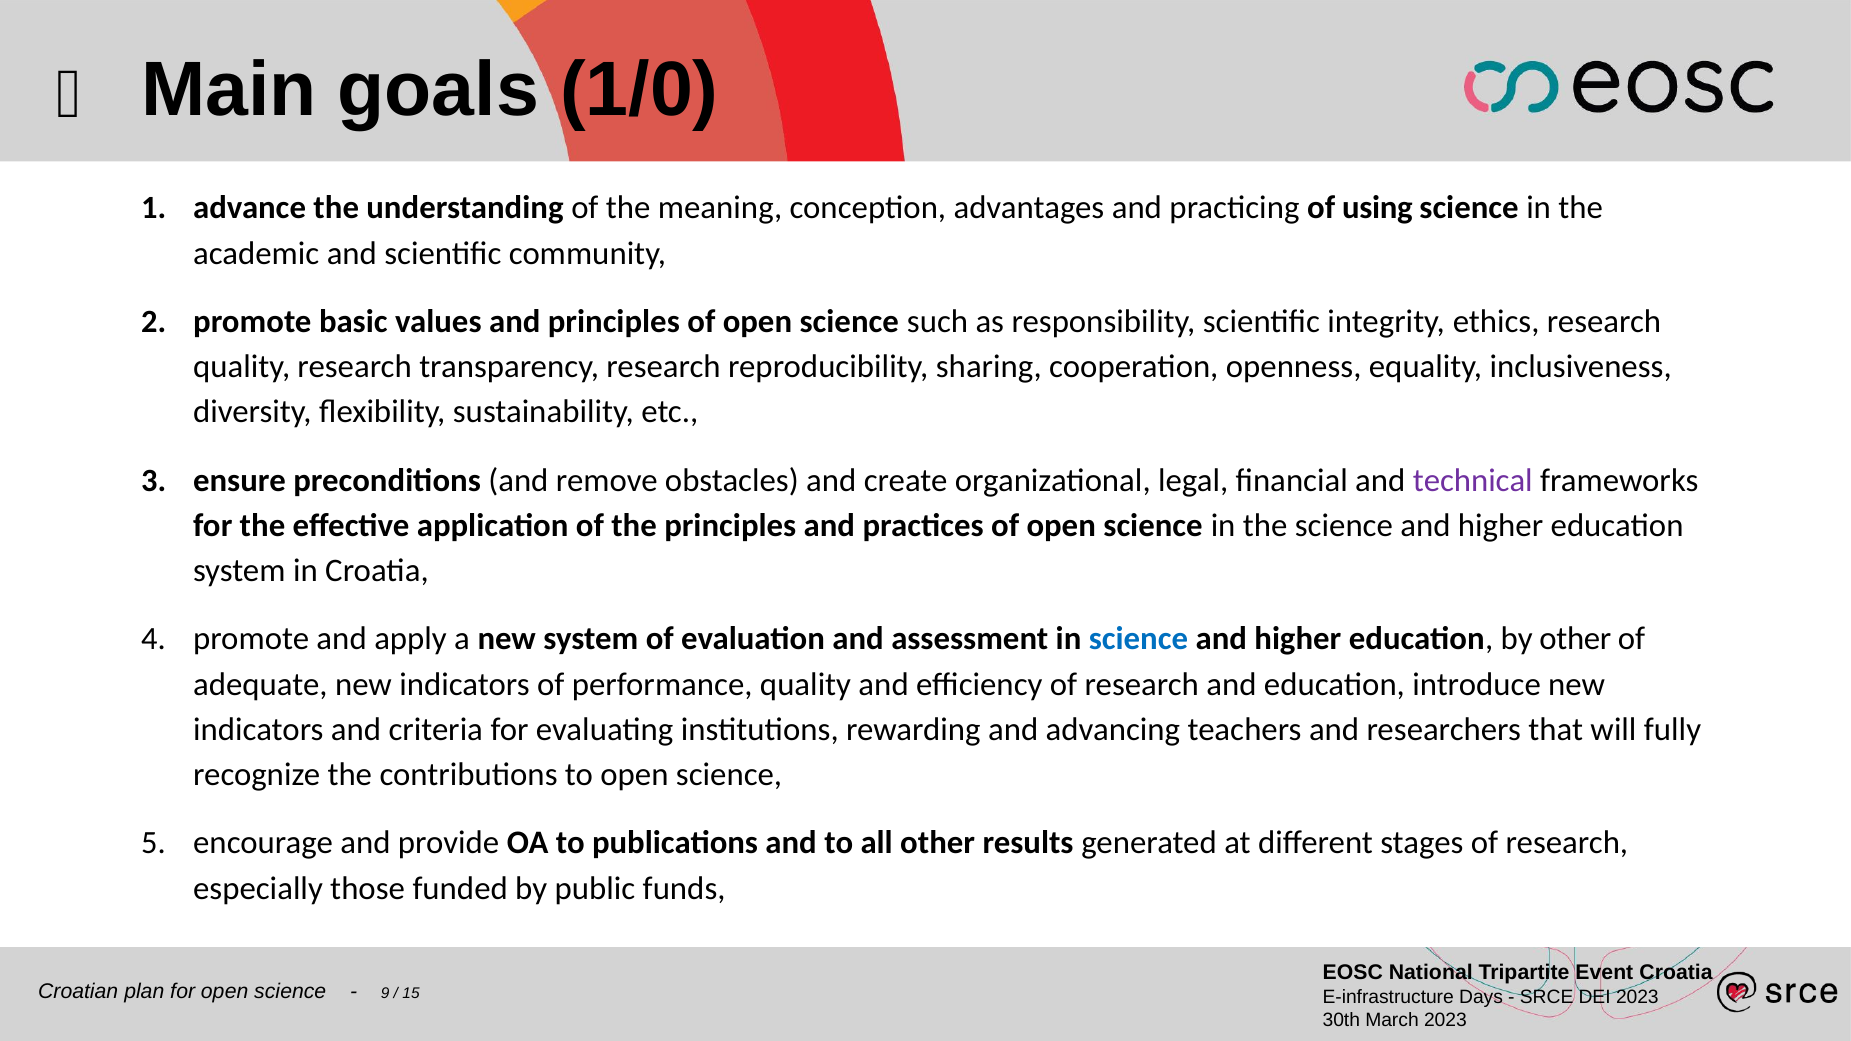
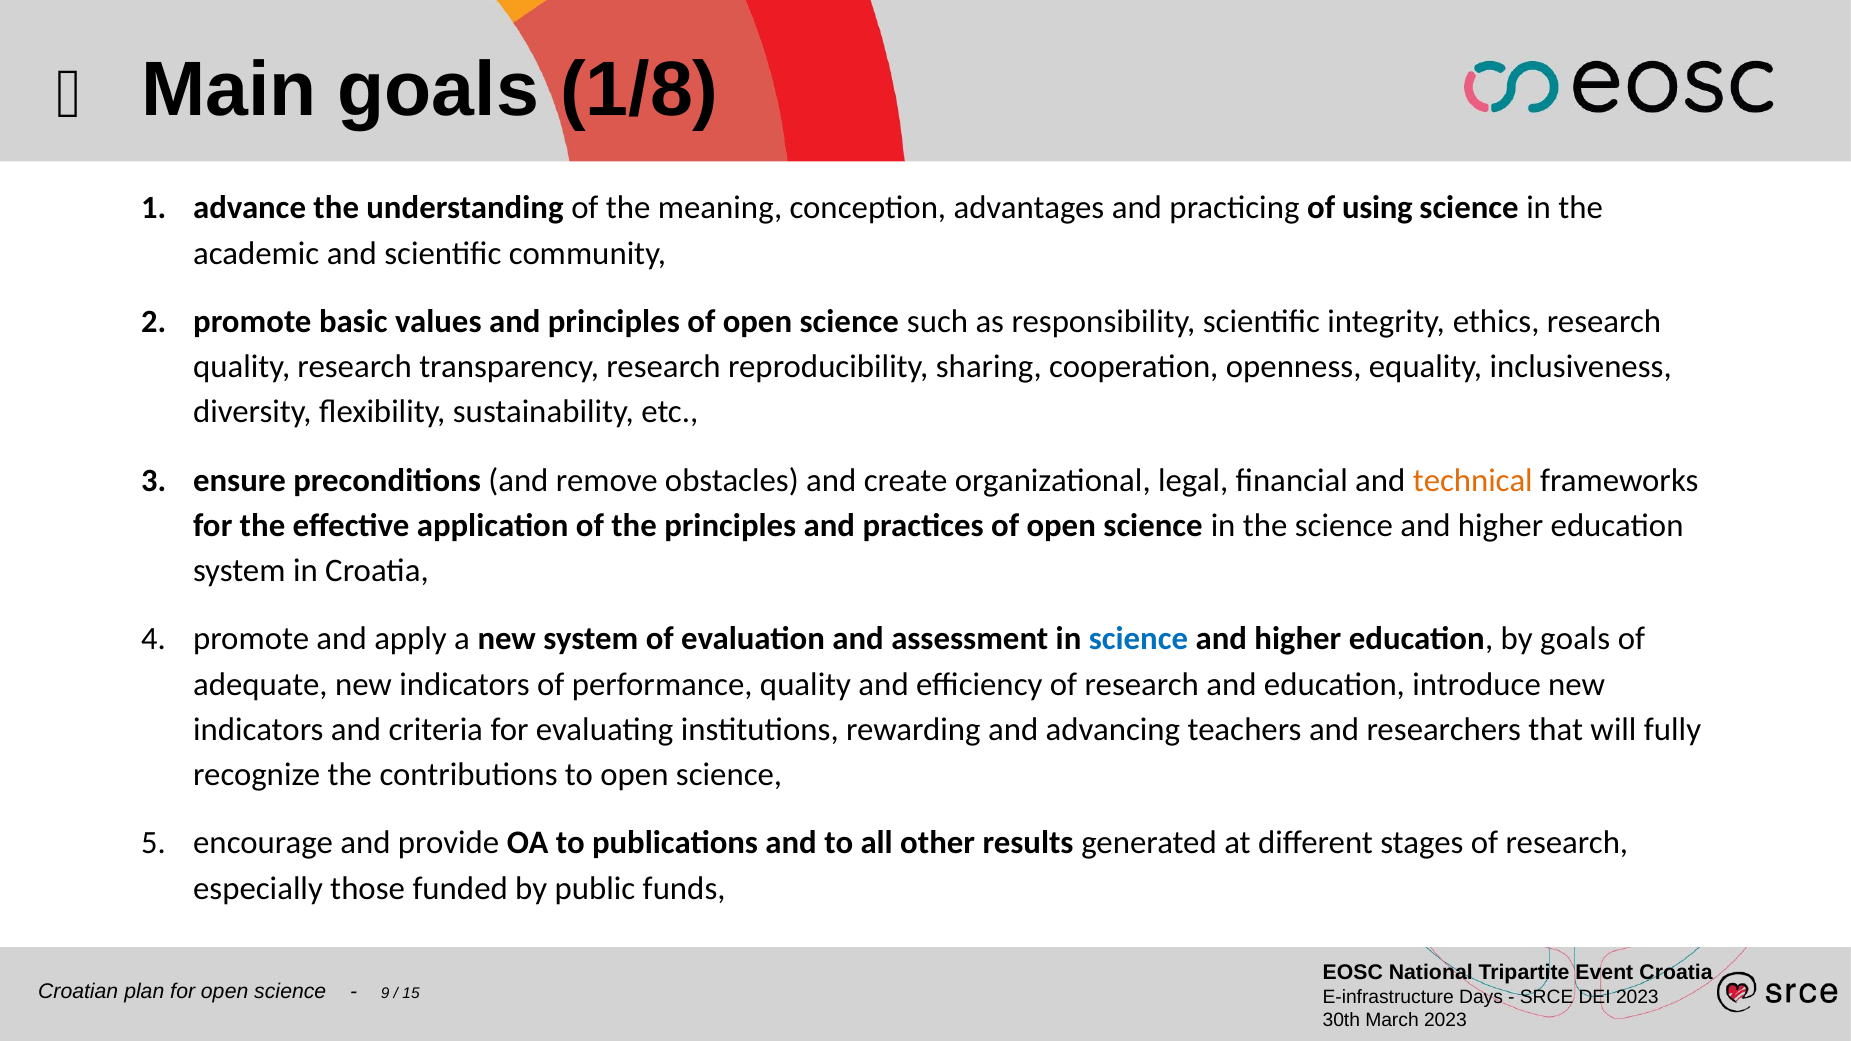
1/0: 1/0 -> 1/8
technical colour: purple -> orange
by other: other -> goals
